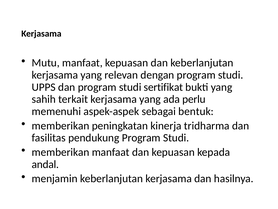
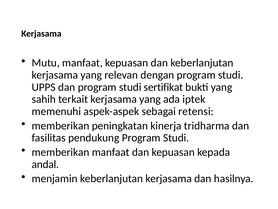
perlu: perlu -> iptek
bentuk: bentuk -> retensi
